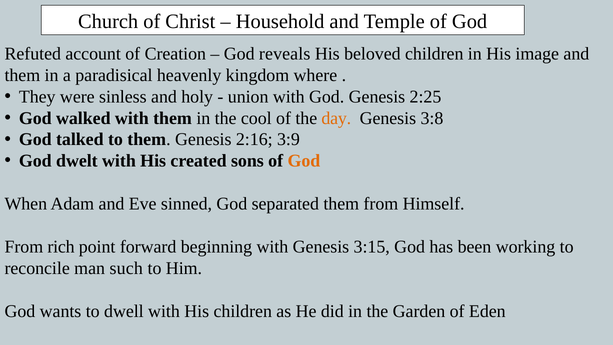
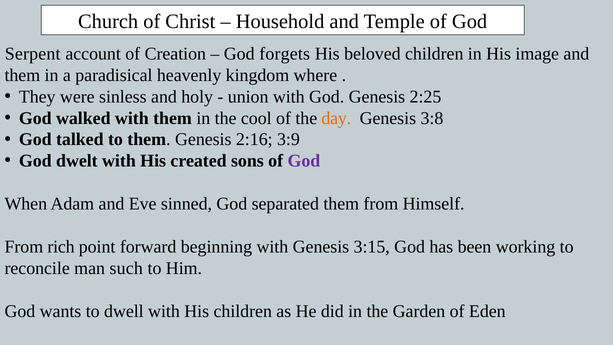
Refuted: Refuted -> Serpent
reveals: reveals -> forgets
God at (304, 161) colour: orange -> purple
